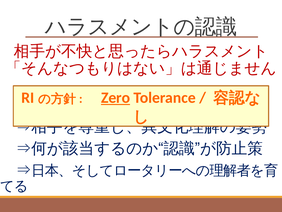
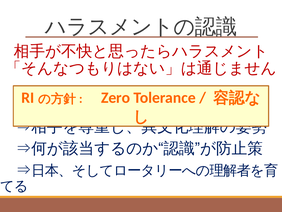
Zero underline: present -> none
